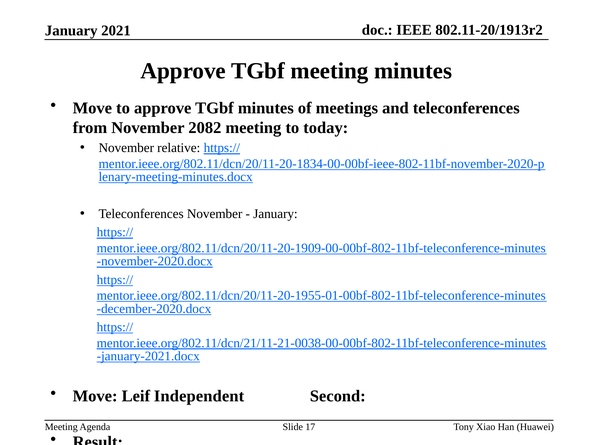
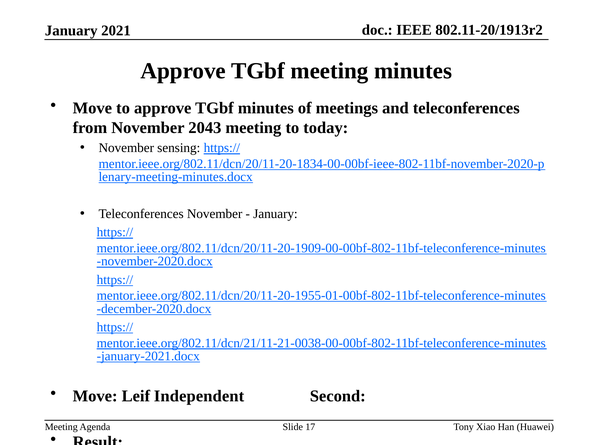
2082: 2082 -> 2043
relative: relative -> sensing
